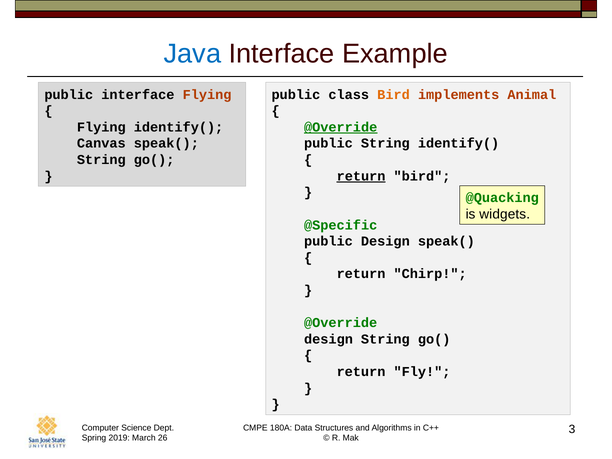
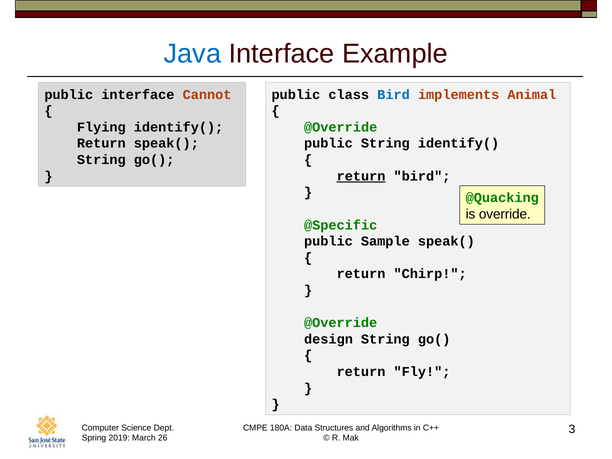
interface Flying: Flying -> Cannot
Bird at (394, 95) colour: orange -> blue
@Override at (341, 127) underline: present -> none
Canvas at (101, 143): Canvas -> Return
widgets: widgets -> override
public Design: Design -> Sample
